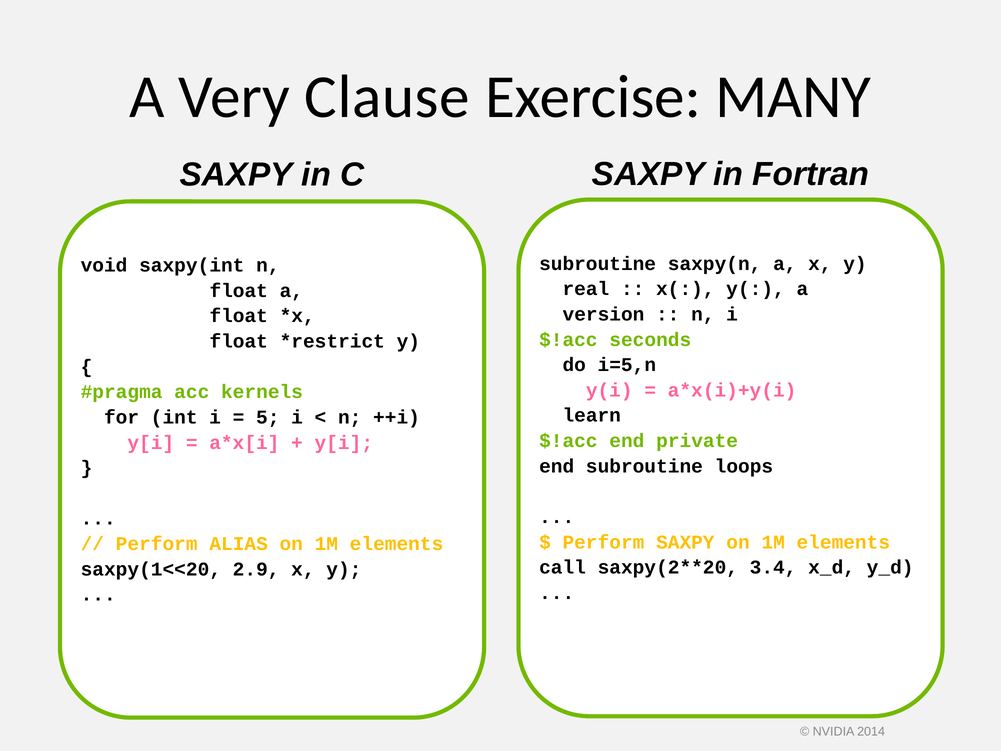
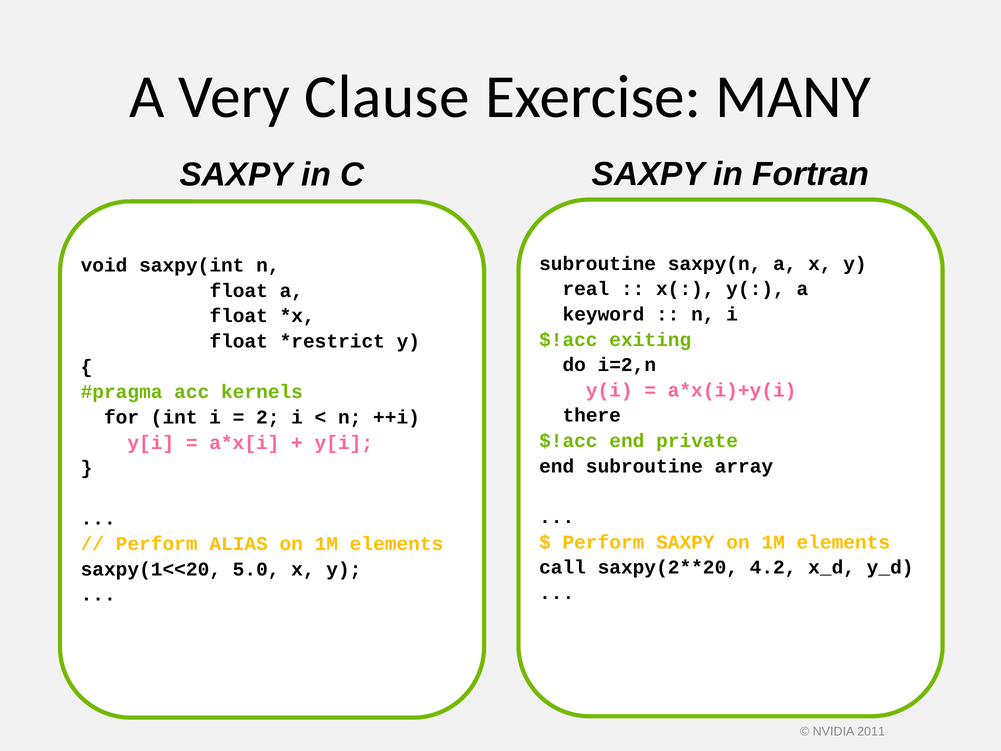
version: version -> keyword
seconds: seconds -> exiting
i=5,n: i=5,n -> i=2,n
learn: learn -> there
5: 5 -> 2
loops: loops -> array
3.4: 3.4 -> 4.2
2.9: 2.9 -> 5.0
2014: 2014 -> 2011
